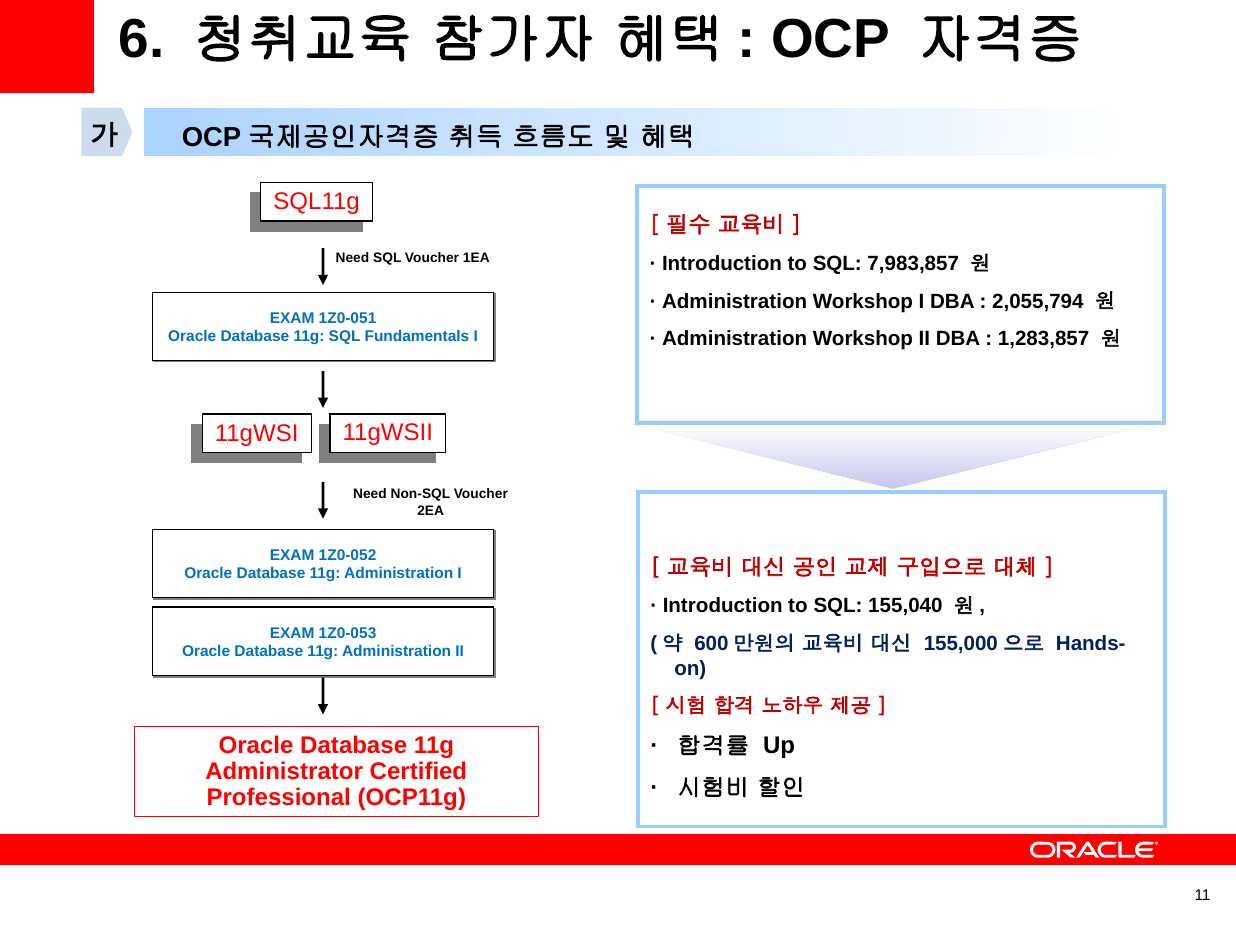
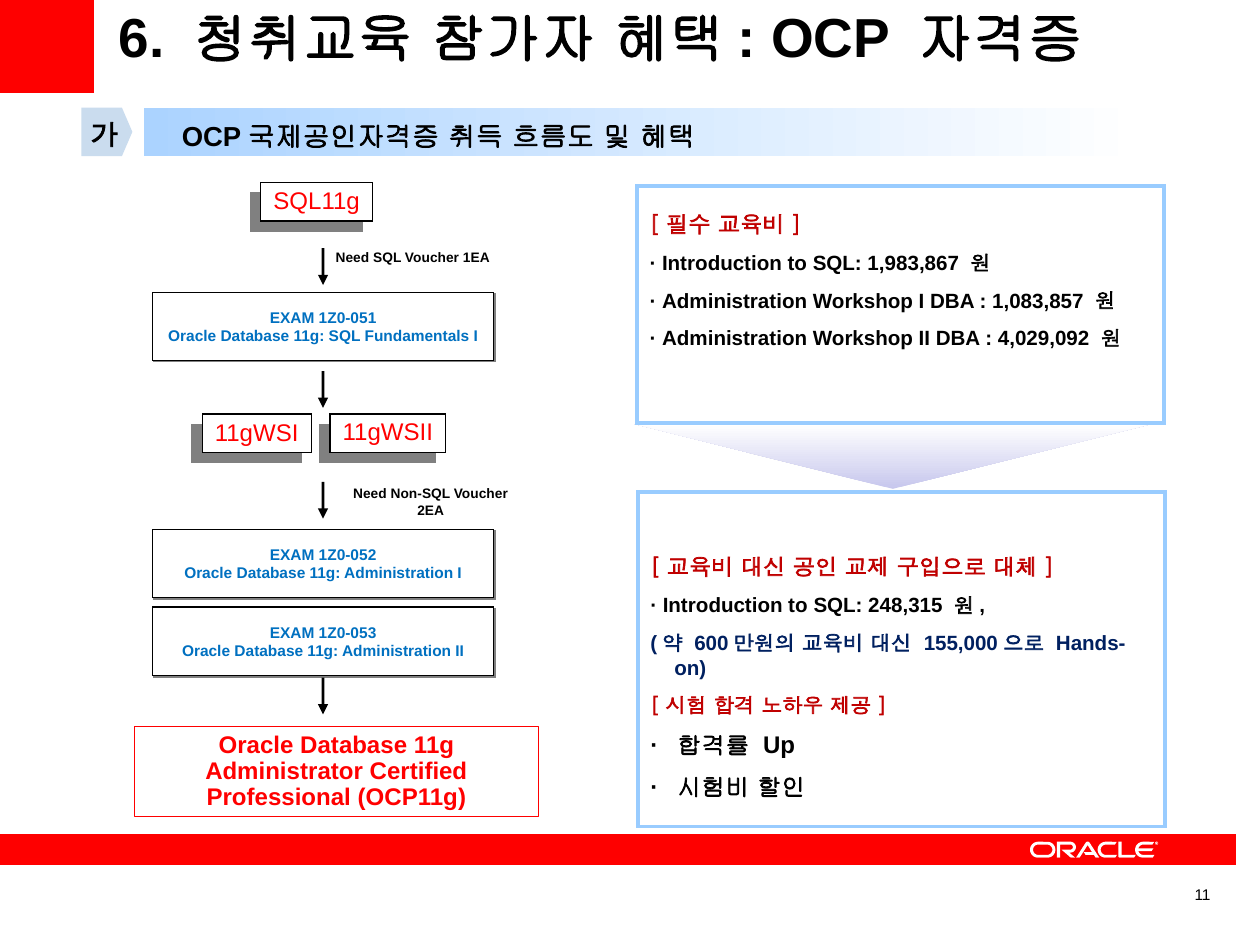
7,983,857: 7,983,857 -> 1,983,867
2,055,794: 2,055,794 -> 1,083,857
1,283,857: 1,283,857 -> 4,029,092
155,040: 155,040 -> 248,315
